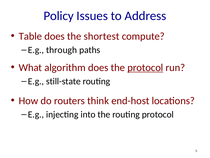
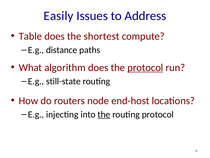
Policy: Policy -> Easily
through: through -> distance
think: think -> node
the at (104, 114) underline: none -> present
